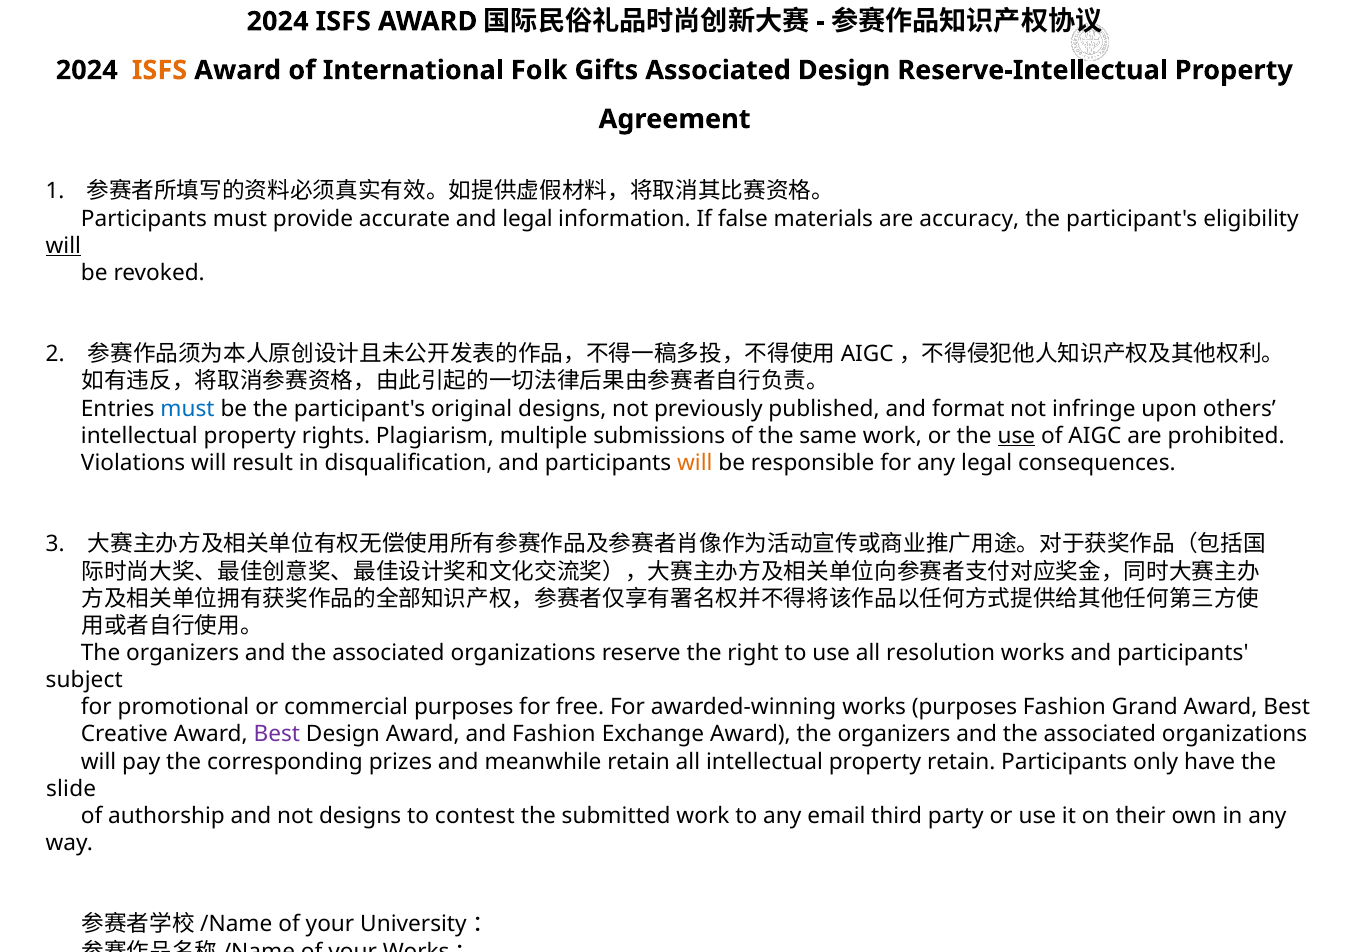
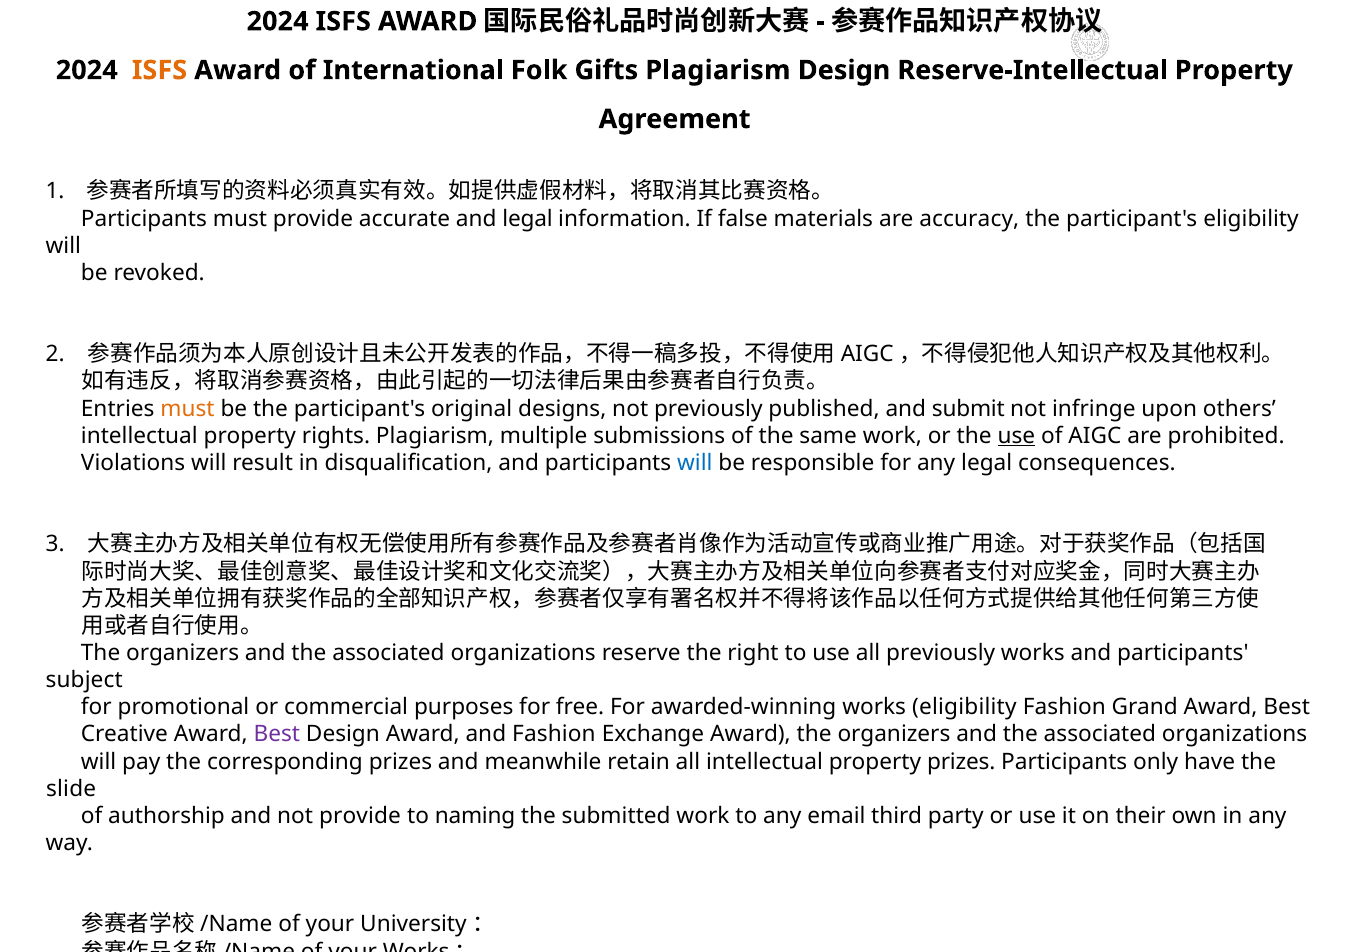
Gifts Associated: Associated -> Plagiarism
will at (63, 246) underline: present -> none
must at (188, 409) colour: blue -> orange
format: format -> submit
will at (695, 463) colour: orange -> blue
all resolution: resolution -> previously
works purposes: purposes -> eligibility
property retain: retain -> prizes
not designs: designs -> provide
contest: contest -> naming
